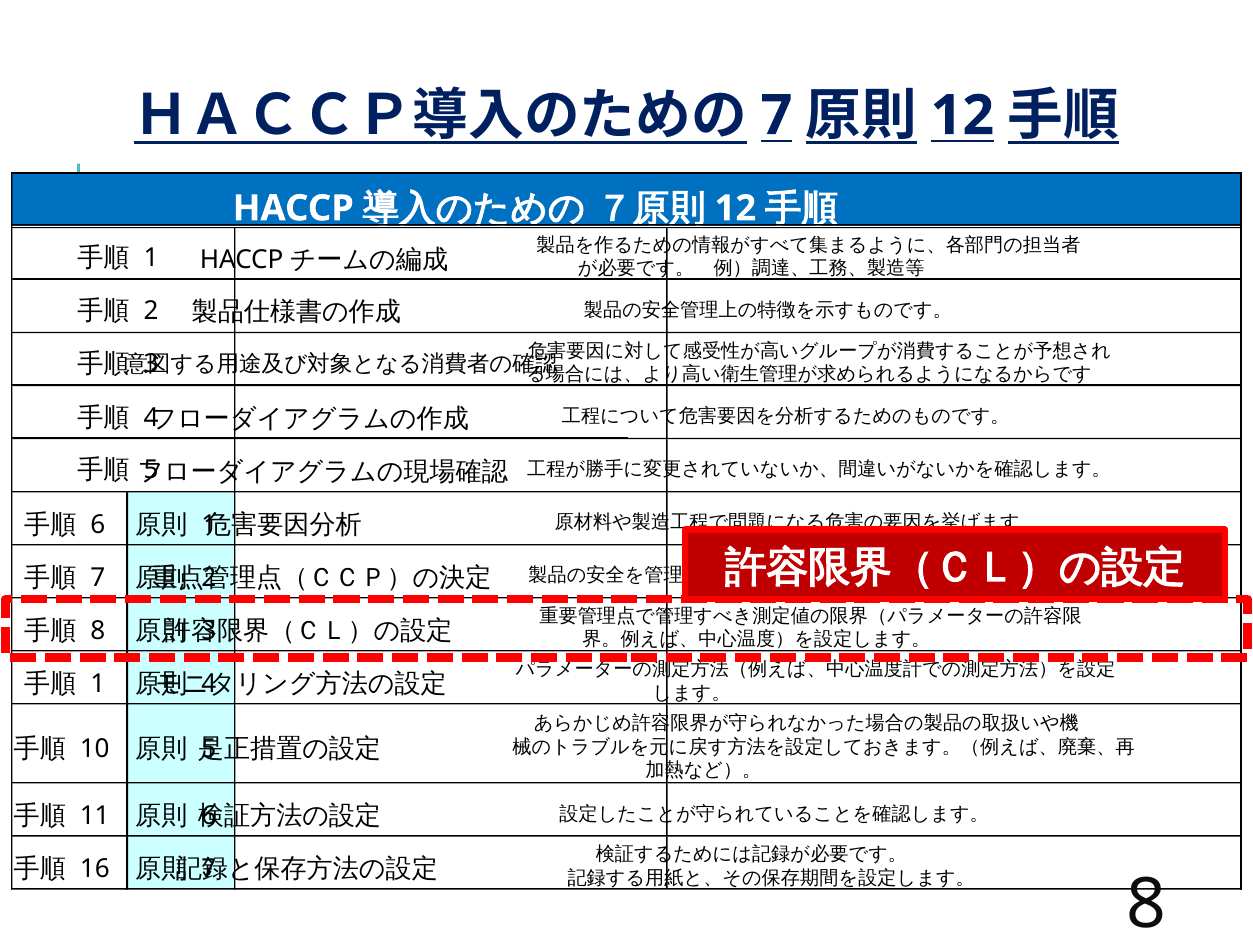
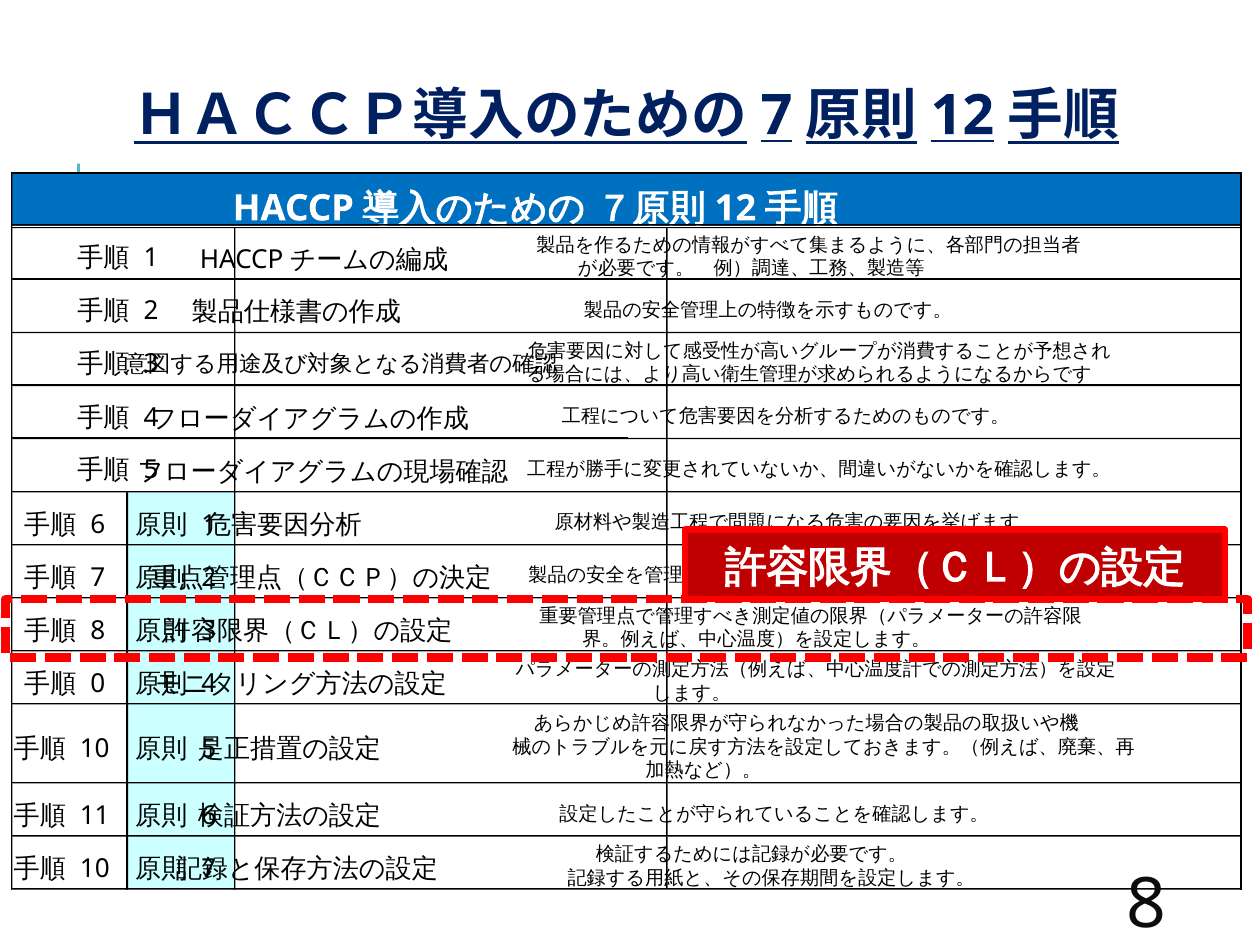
1 at (98, 684): 1 -> 0
16 at (95, 869): 16 -> 10
